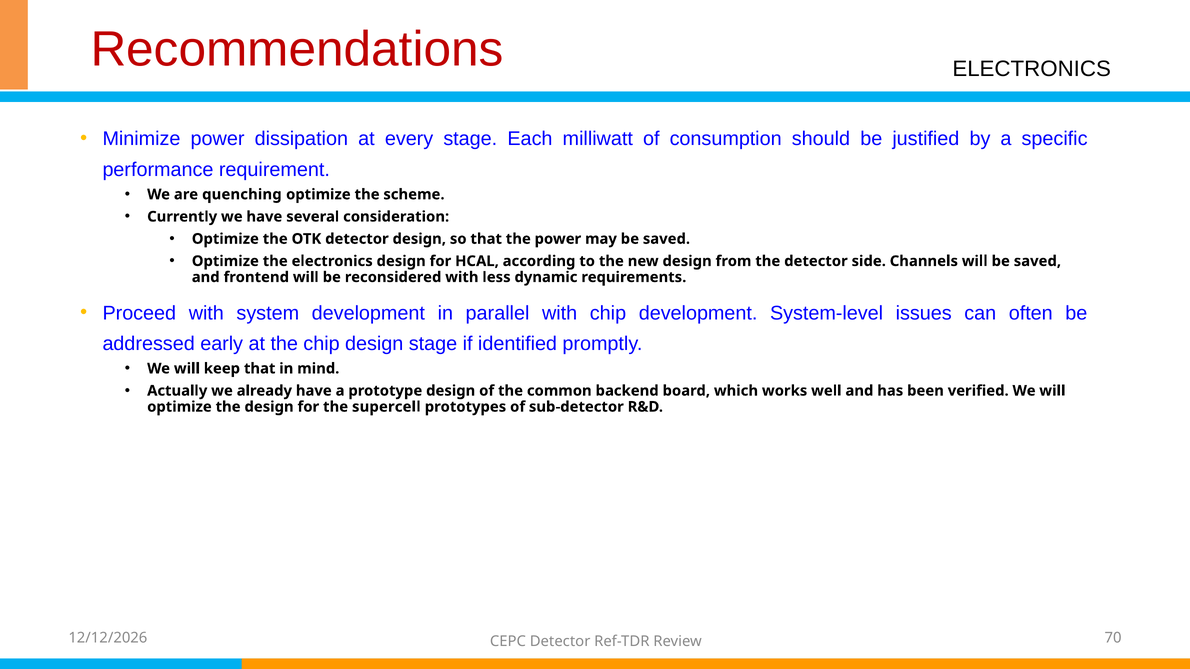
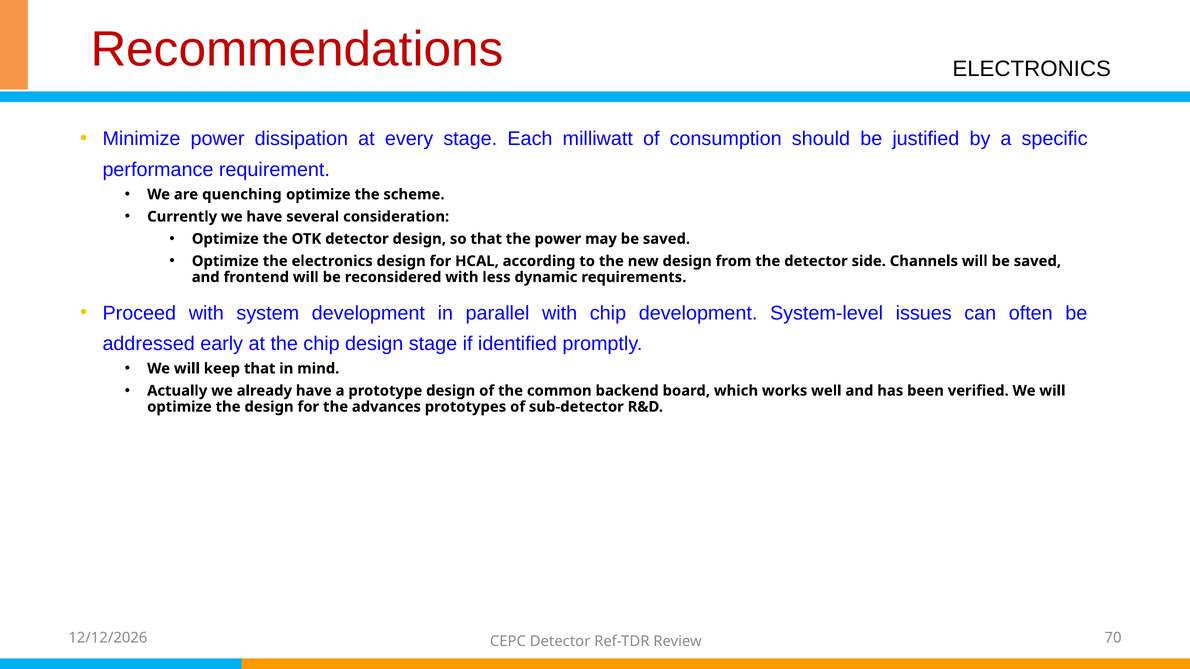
supercell: supercell -> advances
